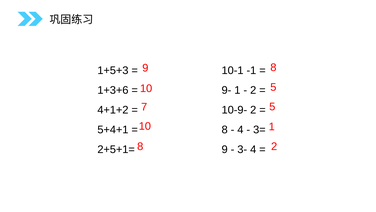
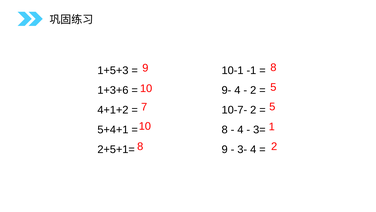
9- 1: 1 -> 4
10-9-: 10-9- -> 10-7-
